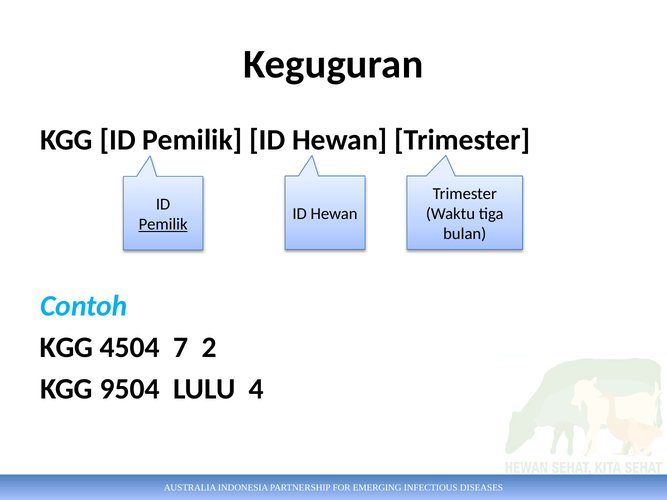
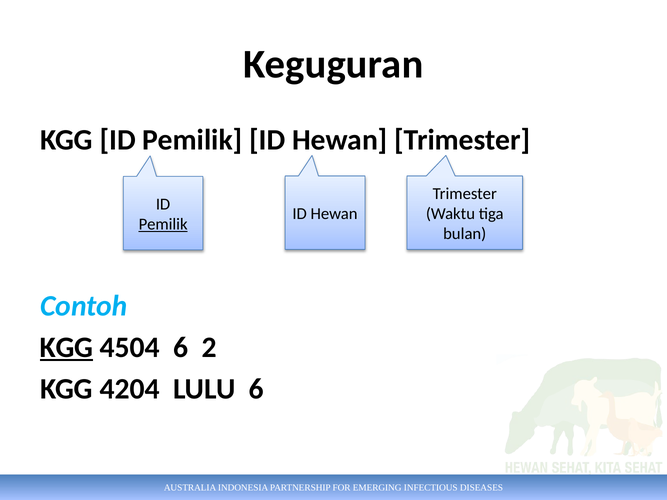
KGG at (67, 348) underline: none -> present
4504 7: 7 -> 6
9504: 9504 -> 4204
LULU 4: 4 -> 6
